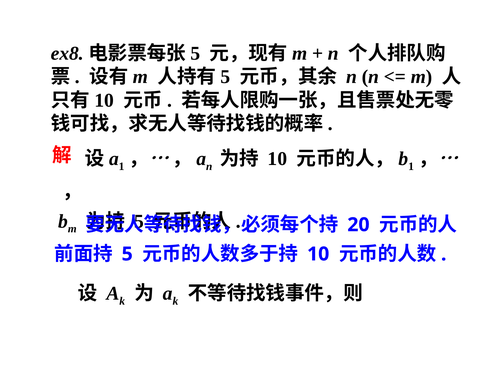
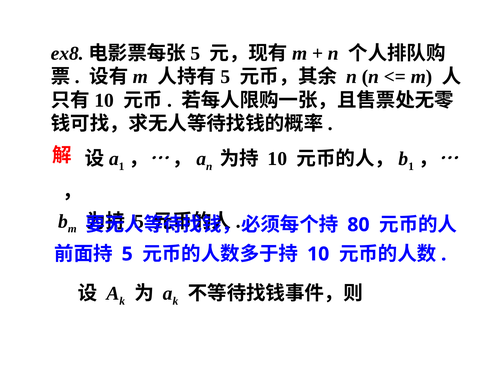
20: 20 -> 80
